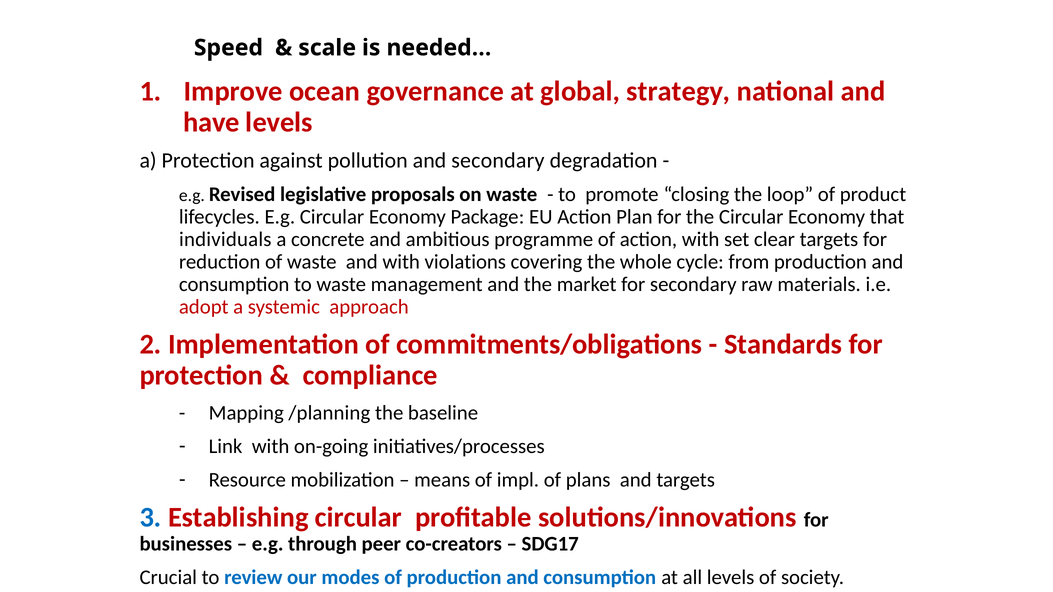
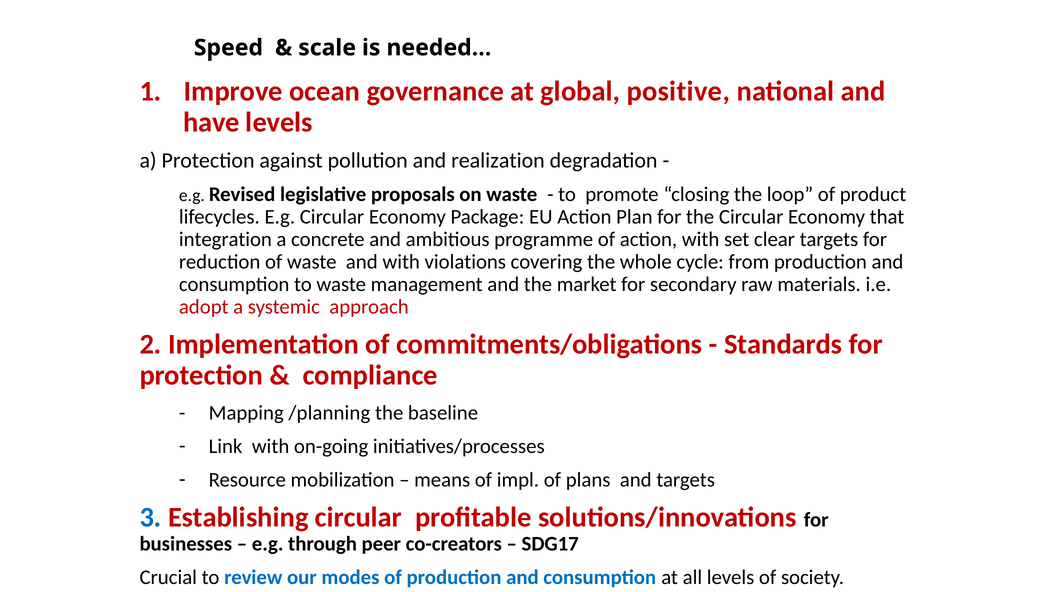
strategy: strategy -> positive
and secondary: secondary -> realization
individuals: individuals -> integration
